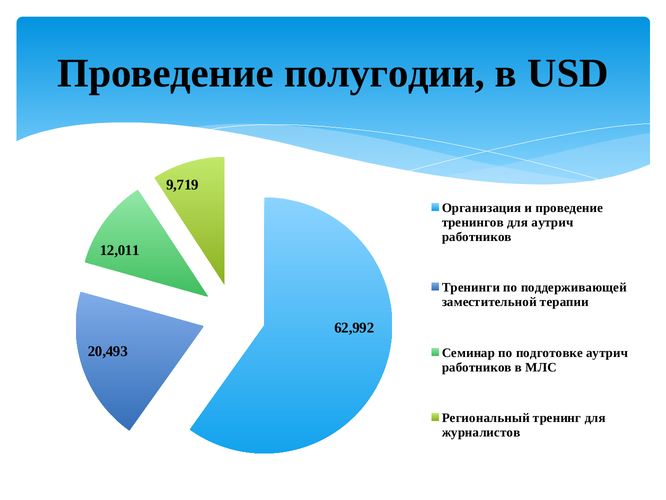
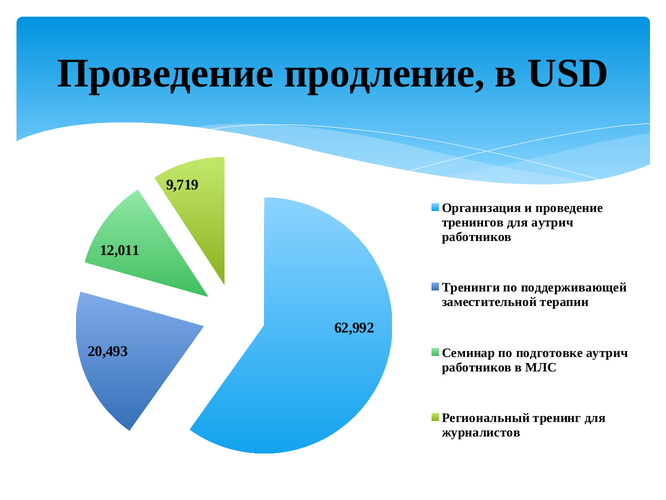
полугодии: полугодии -> продление
